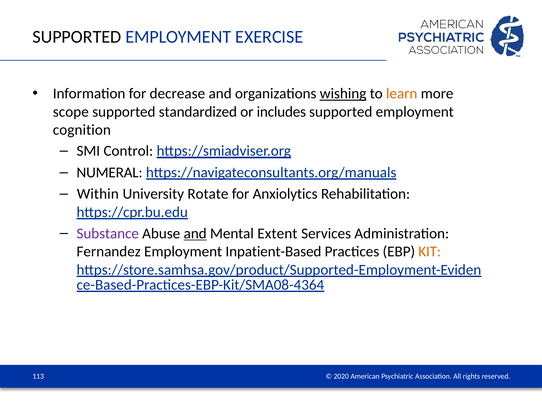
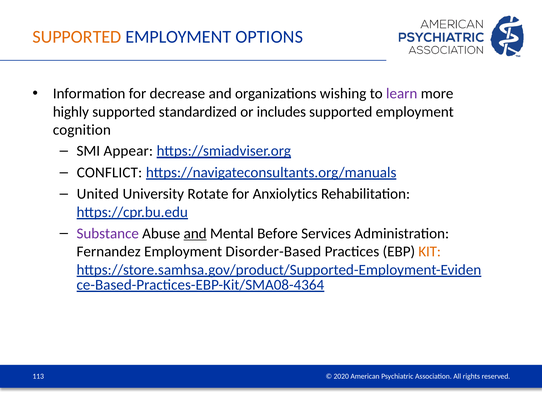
SUPPORTED at (77, 37) colour: black -> orange
EXERCISE: EXERCISE -> OPTIONS
wishing underline: present -> none
learn colour: orange -> purple
scope: scope -> highly
Control: Control -> Appear
NUMERAL: NUMERAL -> CONFLICT
Within: Within -> United
Extent: Extent -> Before
Inpatient-Based: Inpatient-Based -> Disorder-Based
